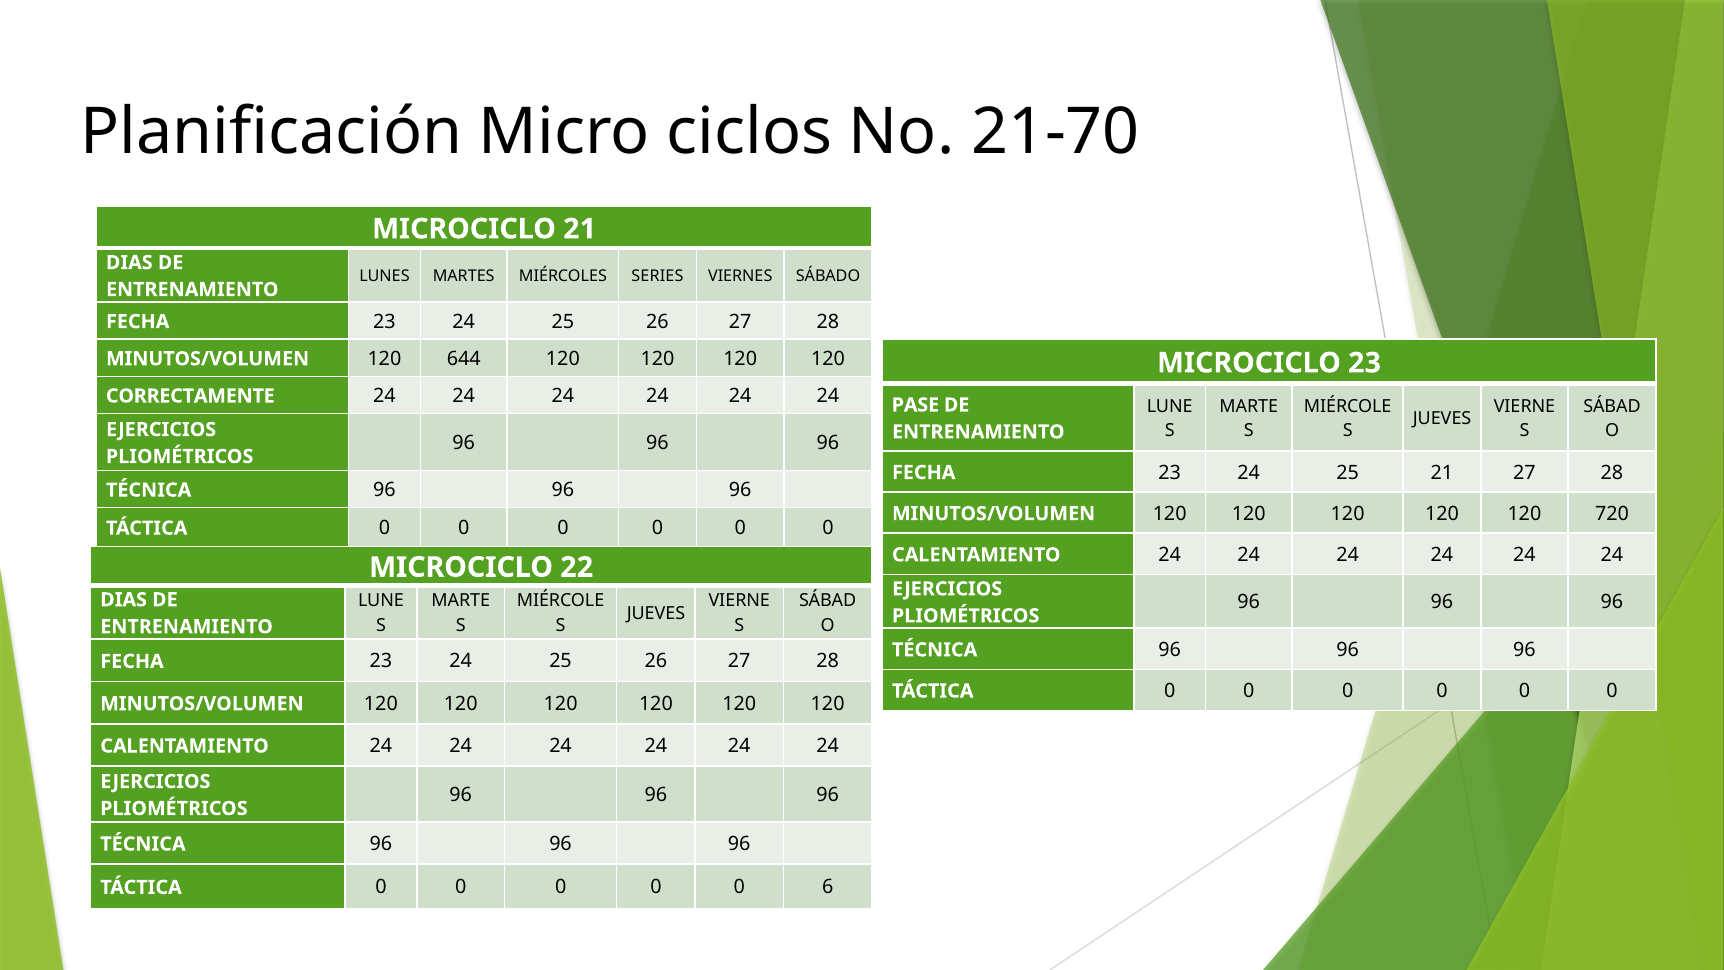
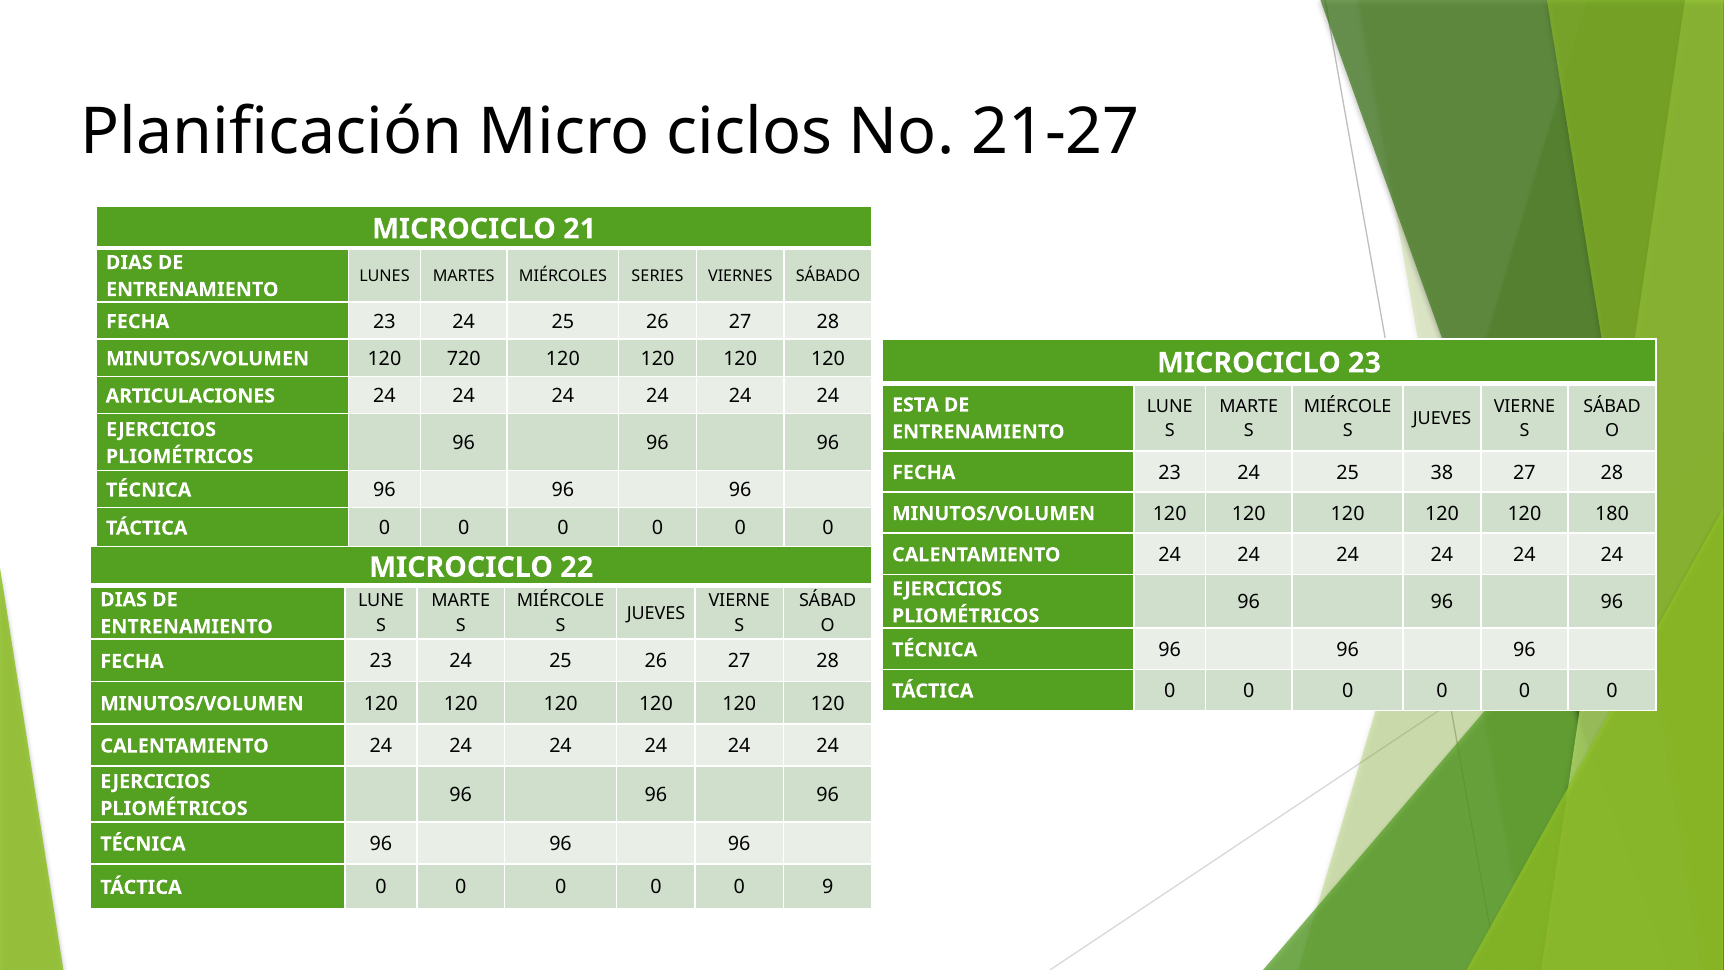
21-70: 21-70 -> 21-27
644: 644 -> 720
CORRECTAMENTE: CORRECTAMENTE -> ARTICULACIONES
PASE: PASE -> ESTA
25 21: 21 -> 38
720: 720 -> 180
6: 6 -> 9
